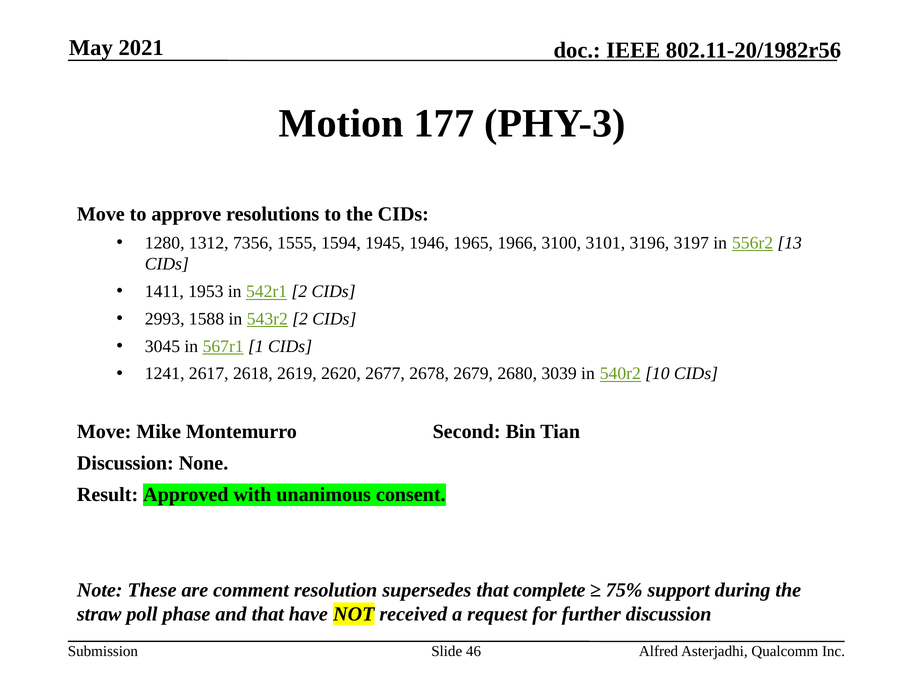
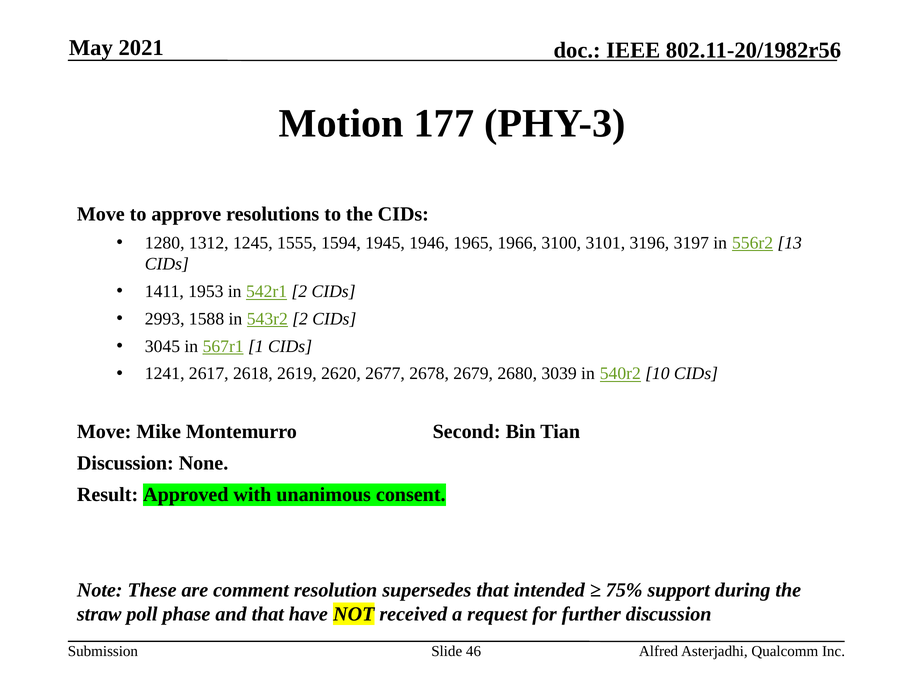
7356: 7356 -> 1245
complete: complete -> intended
